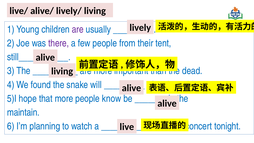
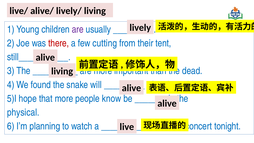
there colour: purple -> red
few people: people -> cutting
maintain: maintain -> physical
